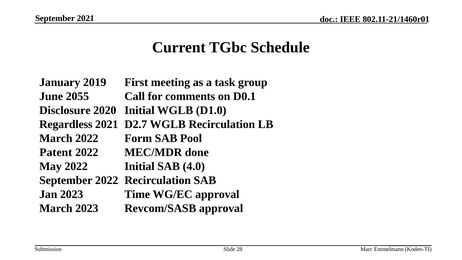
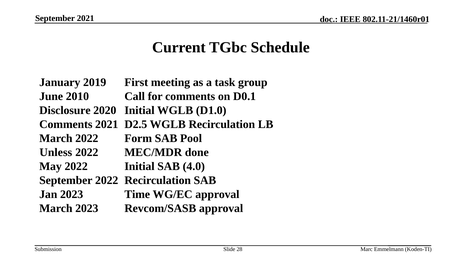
2055: 2055 -> 2010
Regardless at (66, 124): Regardless -> Comments
D2.7: D2.7 -> D2.5
Patent: Patent -> Unless
